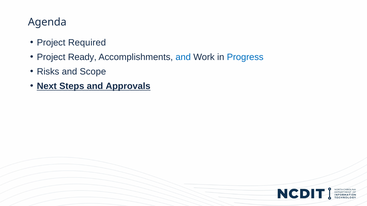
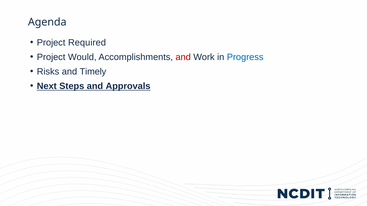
Ready: Ready -> Would
and at (183, 57) colour: blue -> red
Scope: Scope -> Timely
